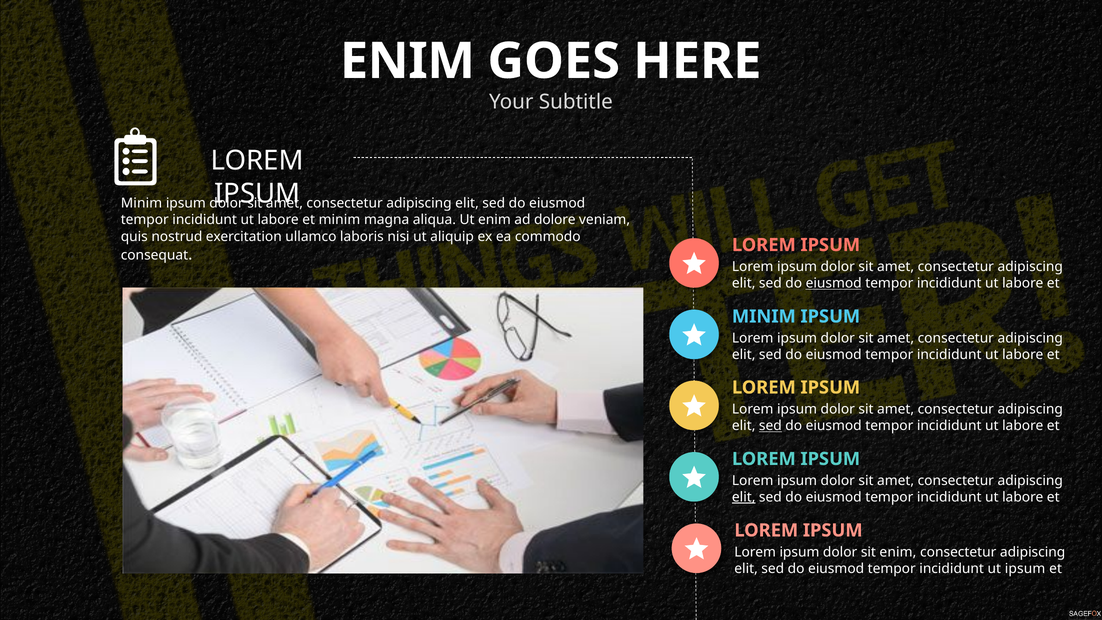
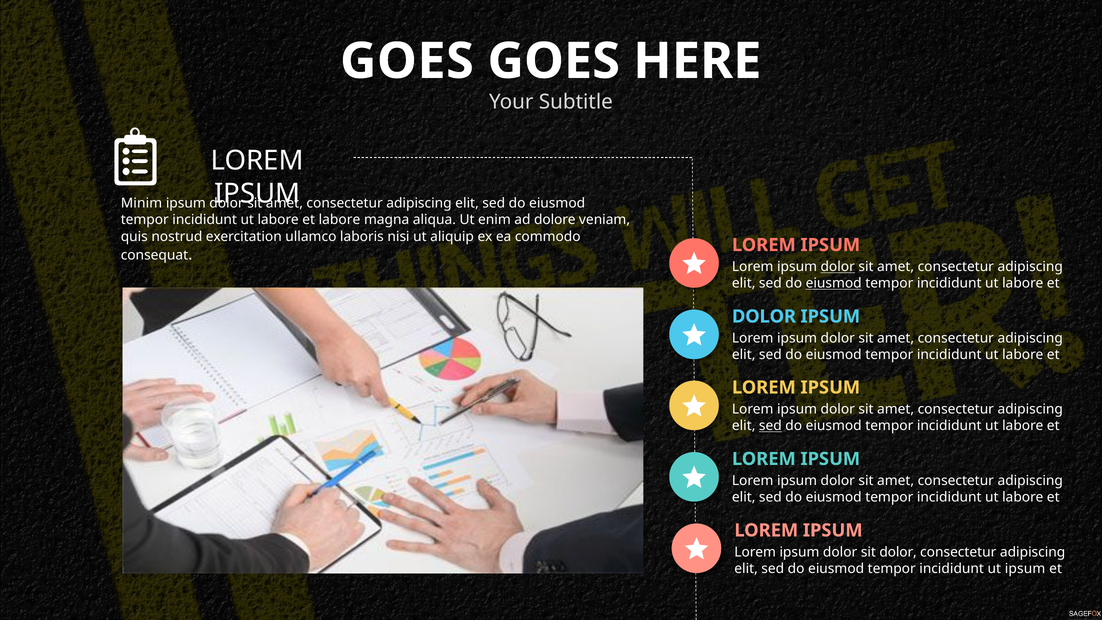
ENIM at (407, 61): ENIM -> GOES
minim at (339, 220): minim -> labore
dolor at (838, 267) underline: none -> present
MINIM at (764, 316): MINIM -> DOLOR
elit at (744, 497) underline: present -> none
sit enim: enim -> dolor
